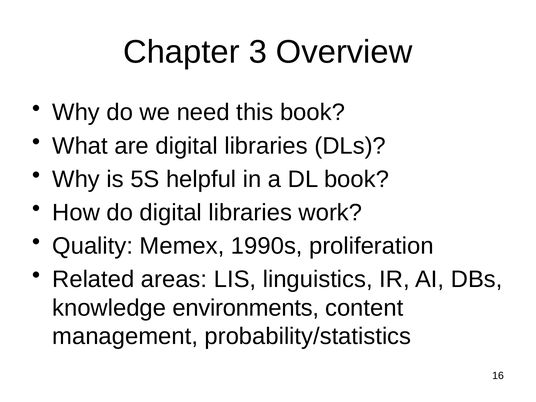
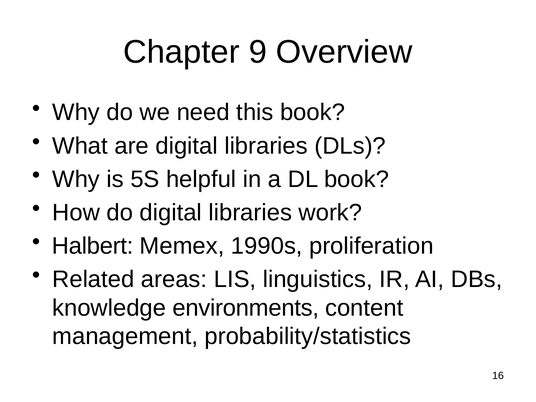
3: 3 -> 9
Quality: Quality -> Halbert
